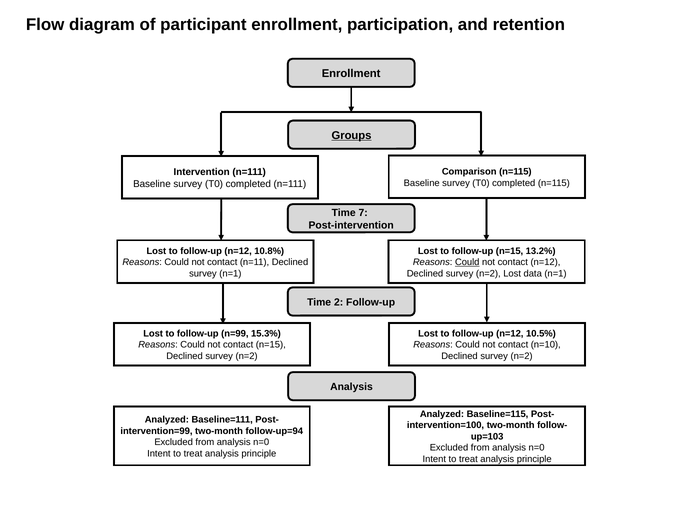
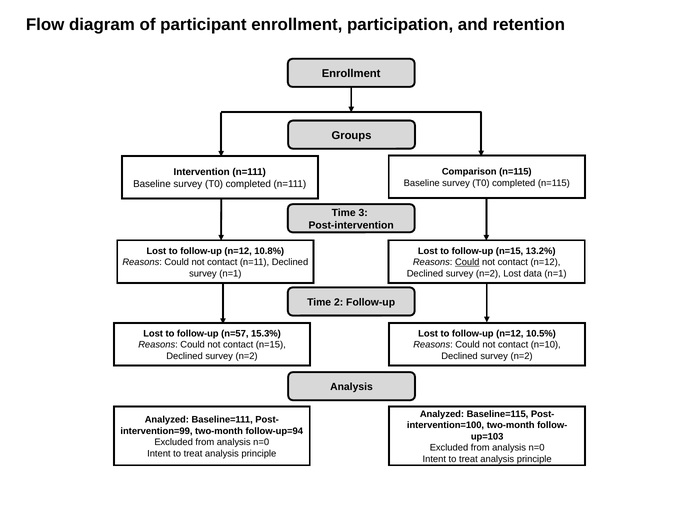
Groups underline: present -> none
7: 7 -> 3
n=99: n=99 -> n=57
